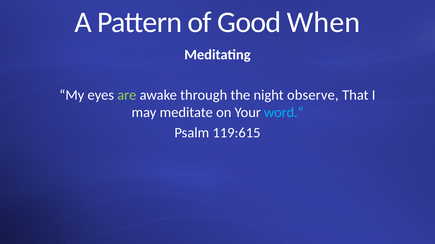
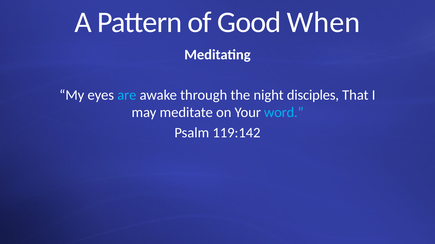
are colour: light green -> light blue
observe: observe -> disciples
119:615: 119:615 -> 119:142
